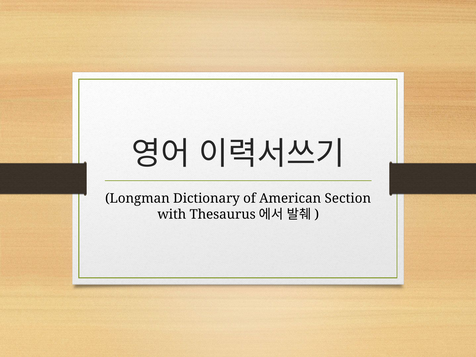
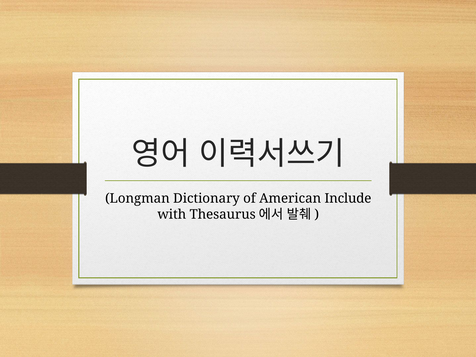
Section: Section -> Include
